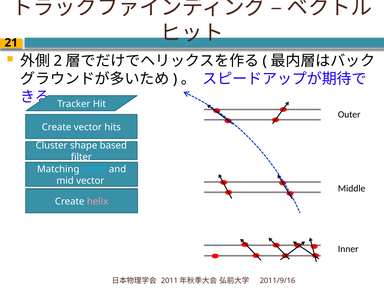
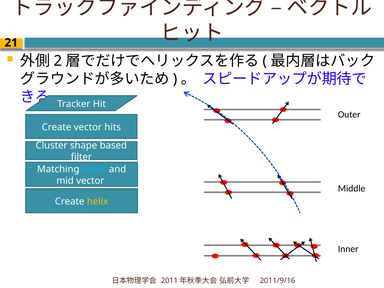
helix colour: pink -> yellow
